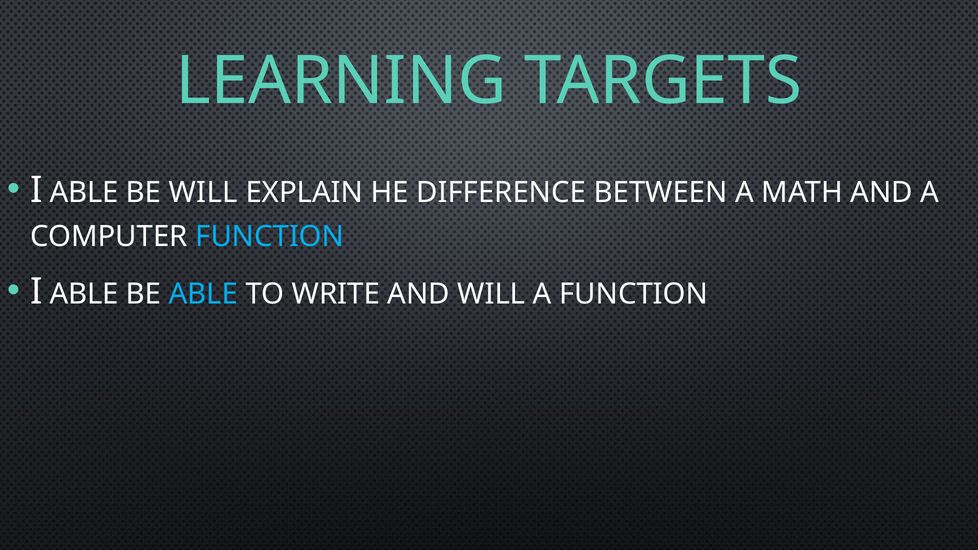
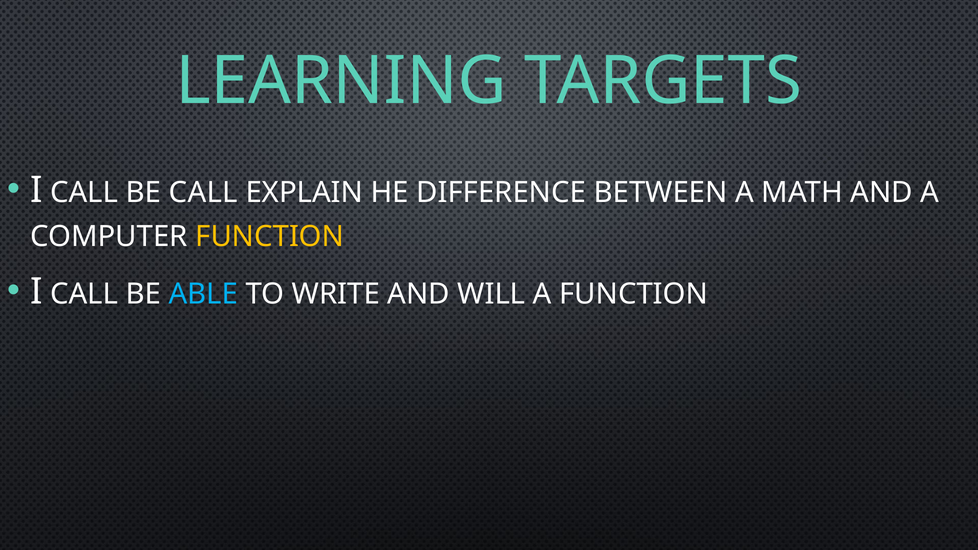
ABLE at (84, 193): ABLE -> CALL
BE WILL: WILL -> CALL
FUNCTION at (270, 237) colour: light blue -> yellow
ABLE at (84, 294): ABLE -> CALL
